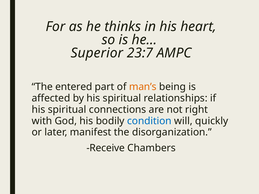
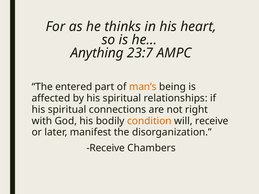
Superior: Superior -> Anything
condition colour: blue -> orange
will quickly: quickly -> receive
